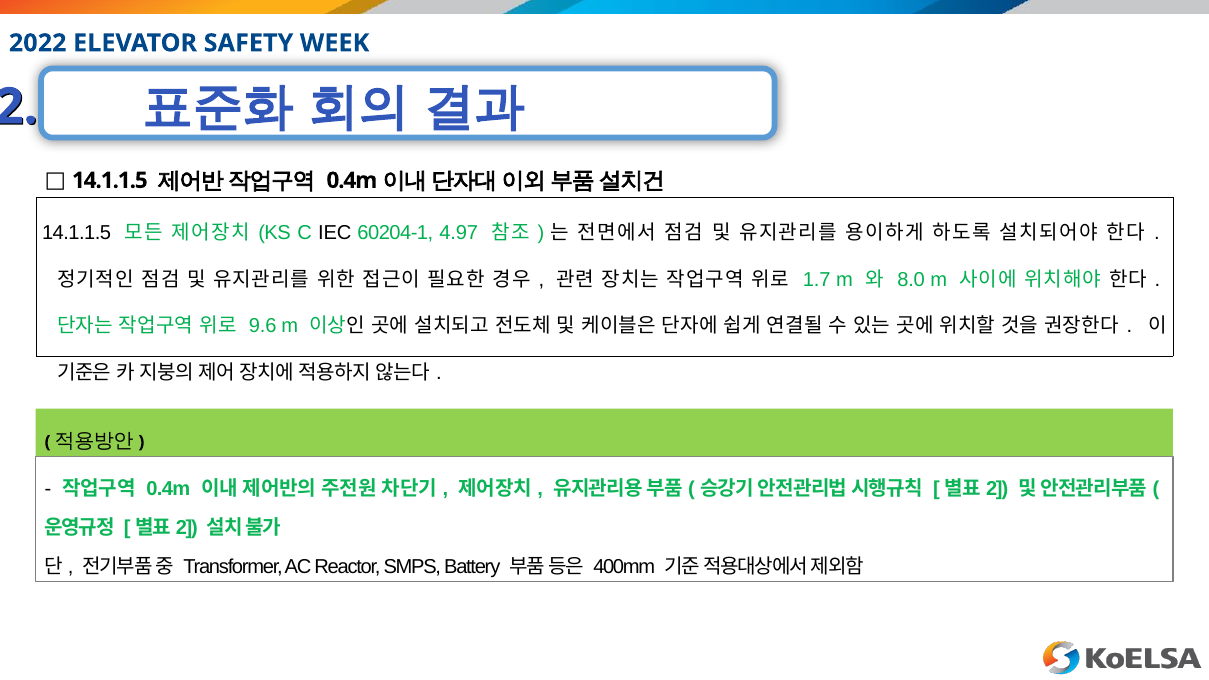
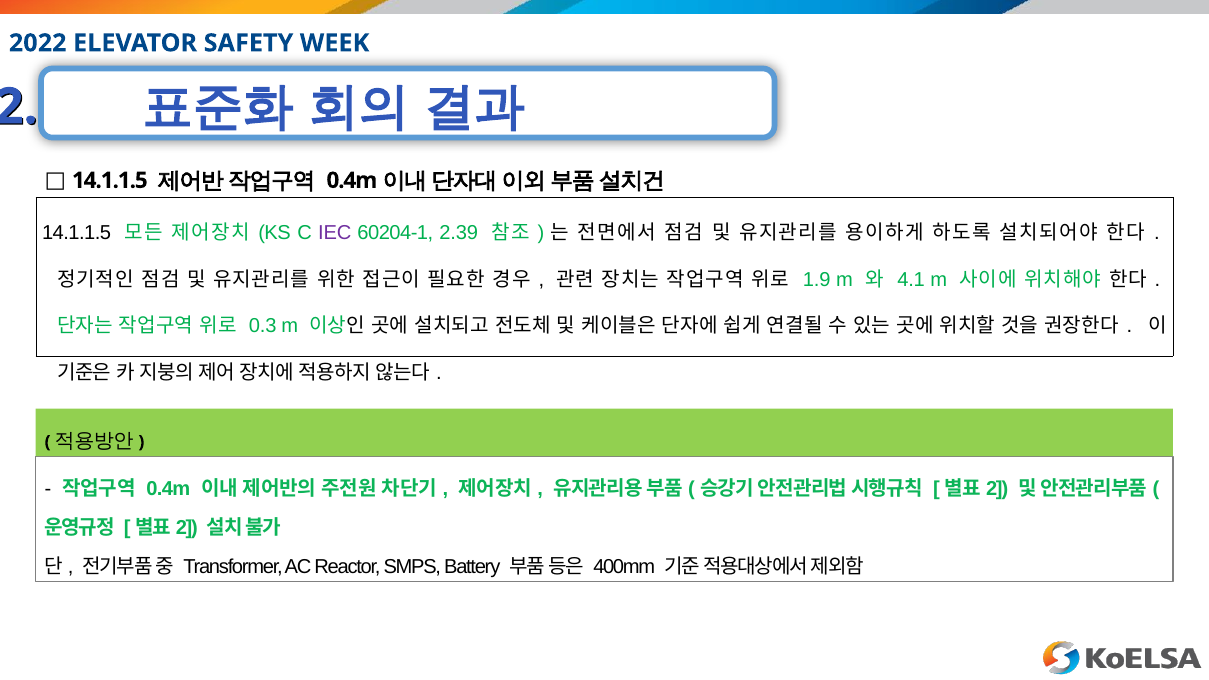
IEC colour: black -> purple
4.97: 4.97 -> 2.39
1.7: 1.7 -> 1.9
8.0: 8.0 -> 4.1
9.6: 9.6 -> 0.3
